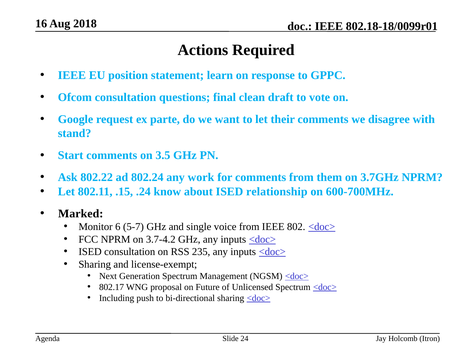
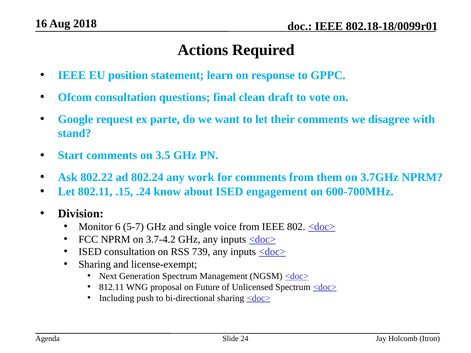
relationship: relationship -> engagement
Marked: Marked -> Division
235: 235 -> 739
802.17: 802.17 -> 812.11
